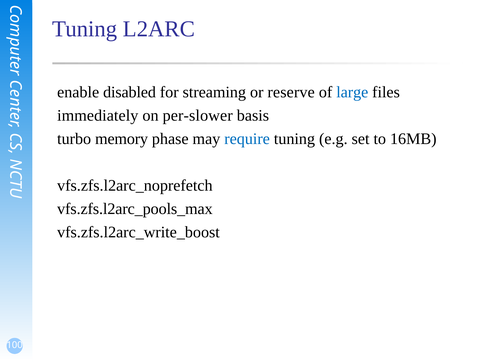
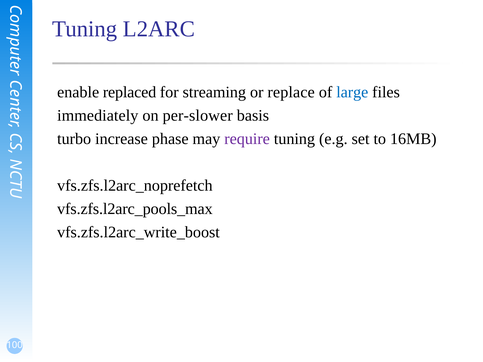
disabled: disabled -> replaced
reserve: reserve -> replace
memory: memory -> increase
require colour: blue -> purple
